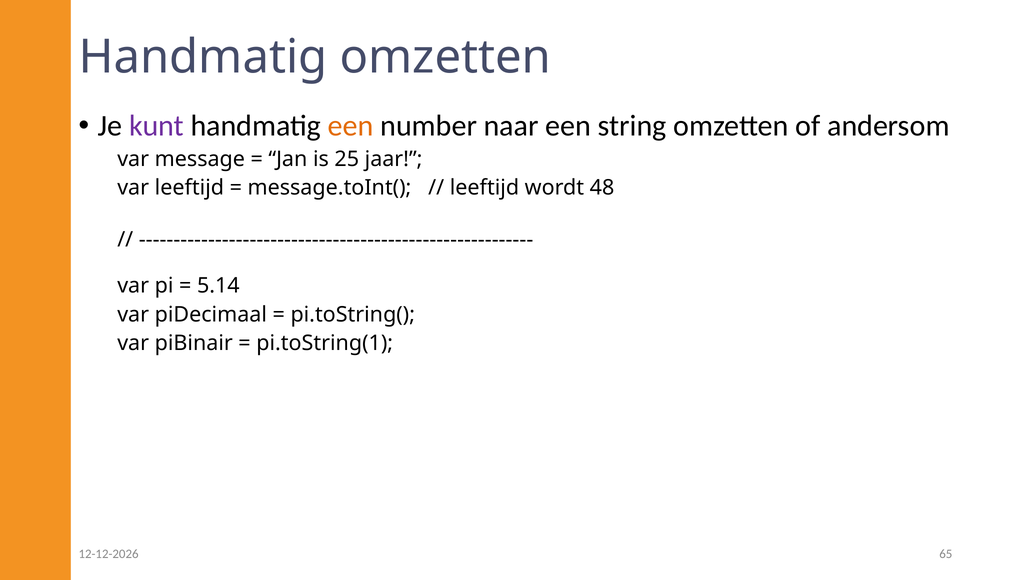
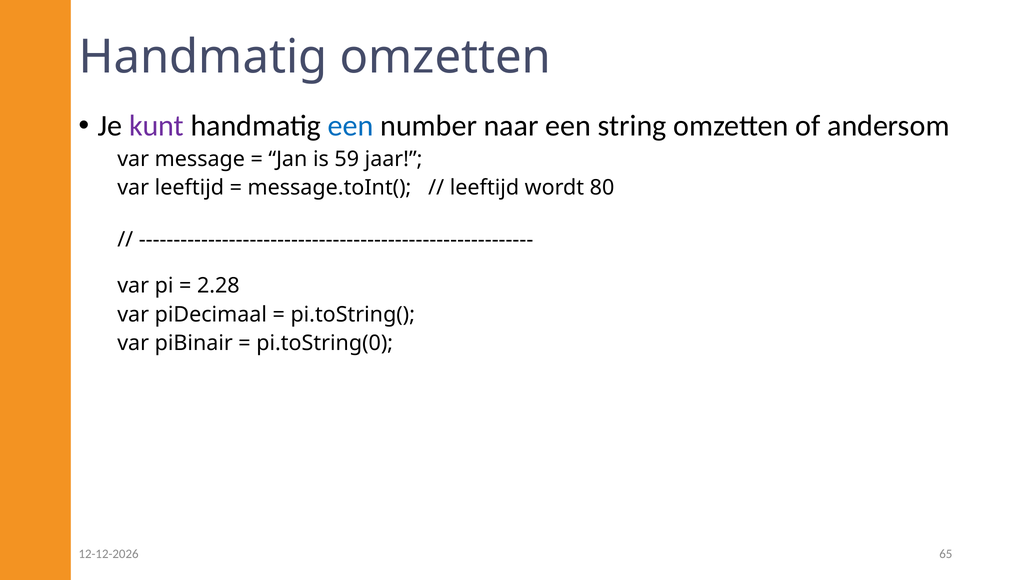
een at (351, 126) colour: orange -> blue
25: 25 -> 59
48: 48 -> 80
5.14: 5.14 -> 2.28
pi.toString(1: pi.toString(1 -> pi.toString(0
